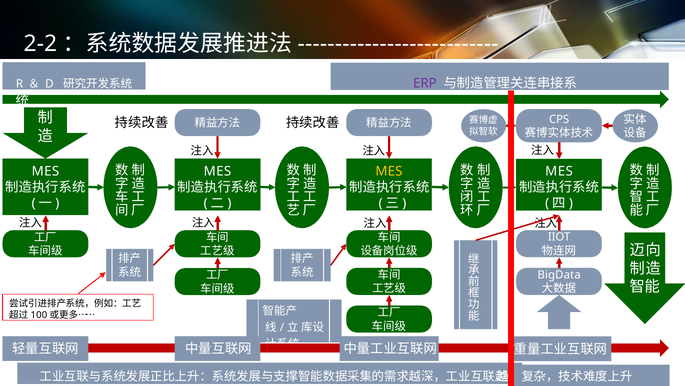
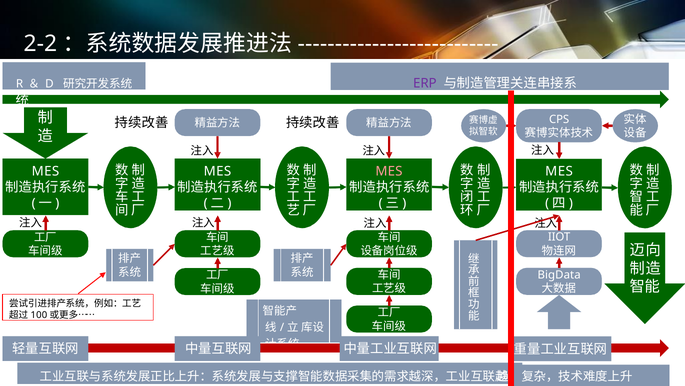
MES at (389, 171) colour: yellow -> pink
